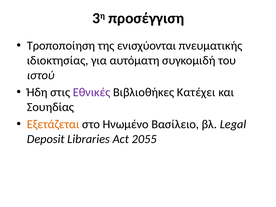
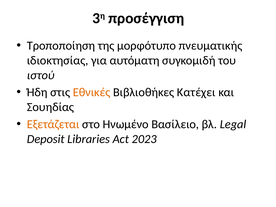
ενισχύονται: ενισχύονται -> μορφότυπο
Εθνικές colour: purple -> orange
2055: 2055 -> 2023
